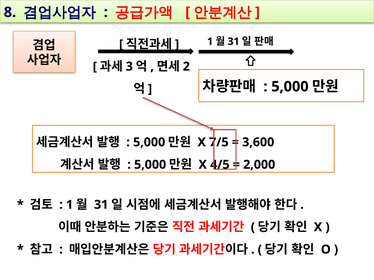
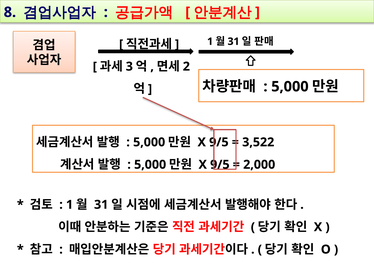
7/5 at (219, 142): 7/5 -> 9/5
3,600: 3,600 -> 3,522
4/5 at (220, 165): 4/5 -> 9/5
